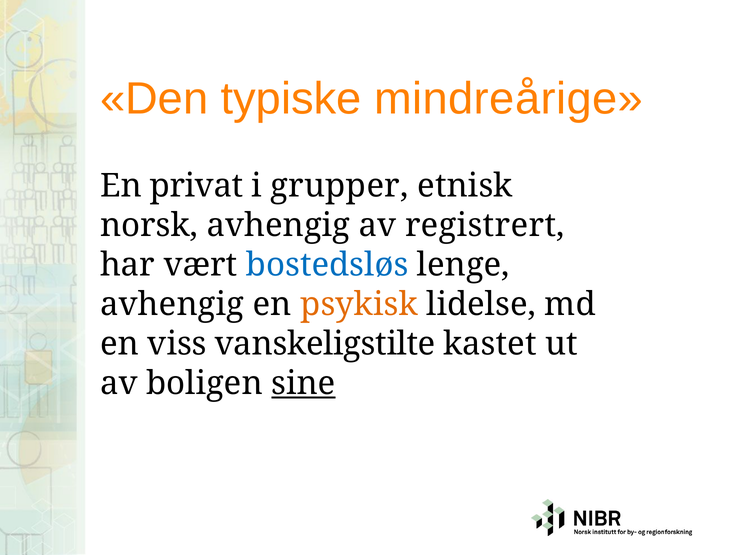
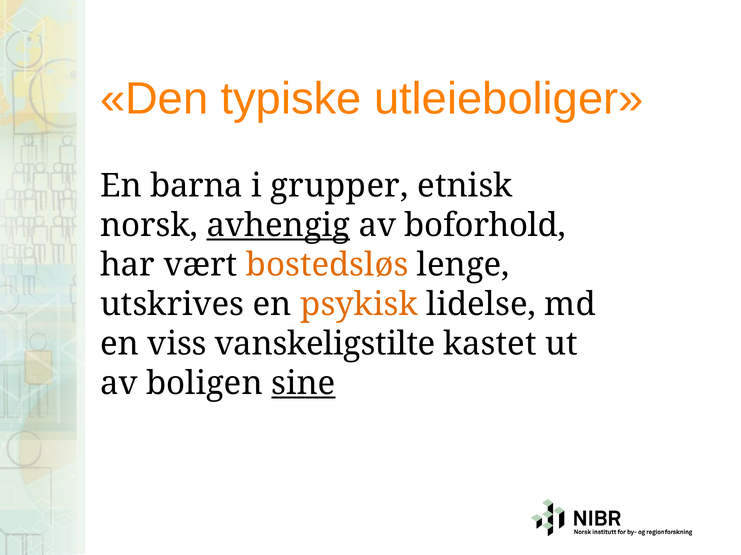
mindreårige: mindreårige -> utleieboliger
privat: privat -> barna
avhengig at (278, 226) underline: none -> present
registrert: registrert -> boforhold
bostedsløs colour: blue -> orange
avhengig at (172, 305): avhengig -> utskrives
